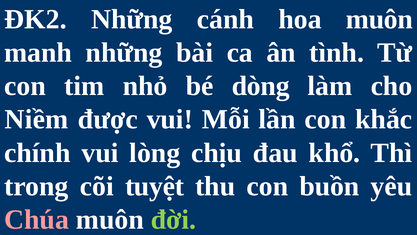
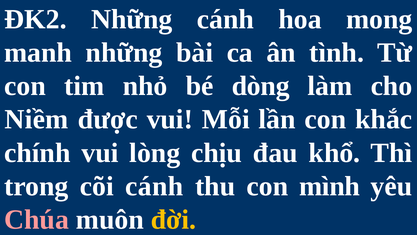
hoa muôn: muôn -> mong
cõi tuyệt: tuyệt -> cánh
buồn: buồn -> mình
đời colour: light green -> yellow
